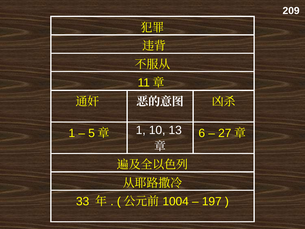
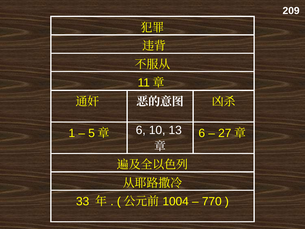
1 at (141, 130): 1 -> 6
197: 197 -> 770
